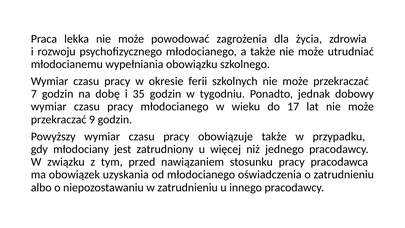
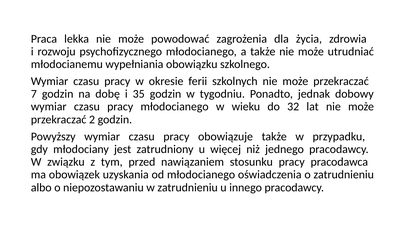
17: 17 -> 32
9: 9 -> 2
